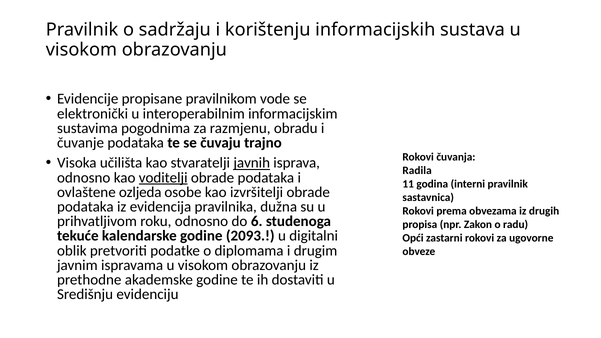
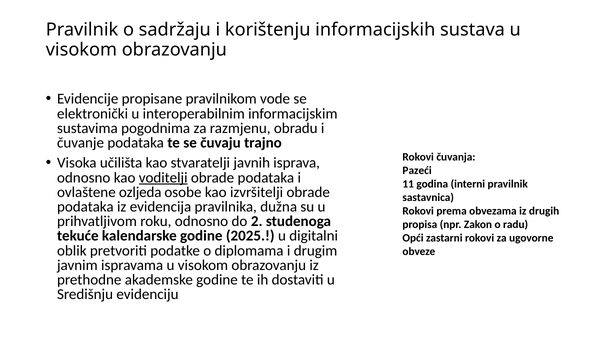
javnih underline: present -> none
Radila: Radila -> Pazeći
6: 6 -> 2
2093: 2093 -> 2025
